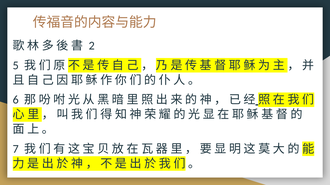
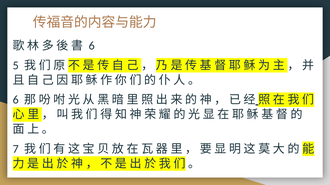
2 at (92, 46): 2 -> 6
